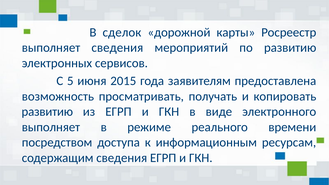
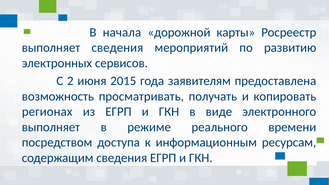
сделок: сделок -> начала
5: 5 -> 2
развитию at (47, 112): развитию -> регионах
